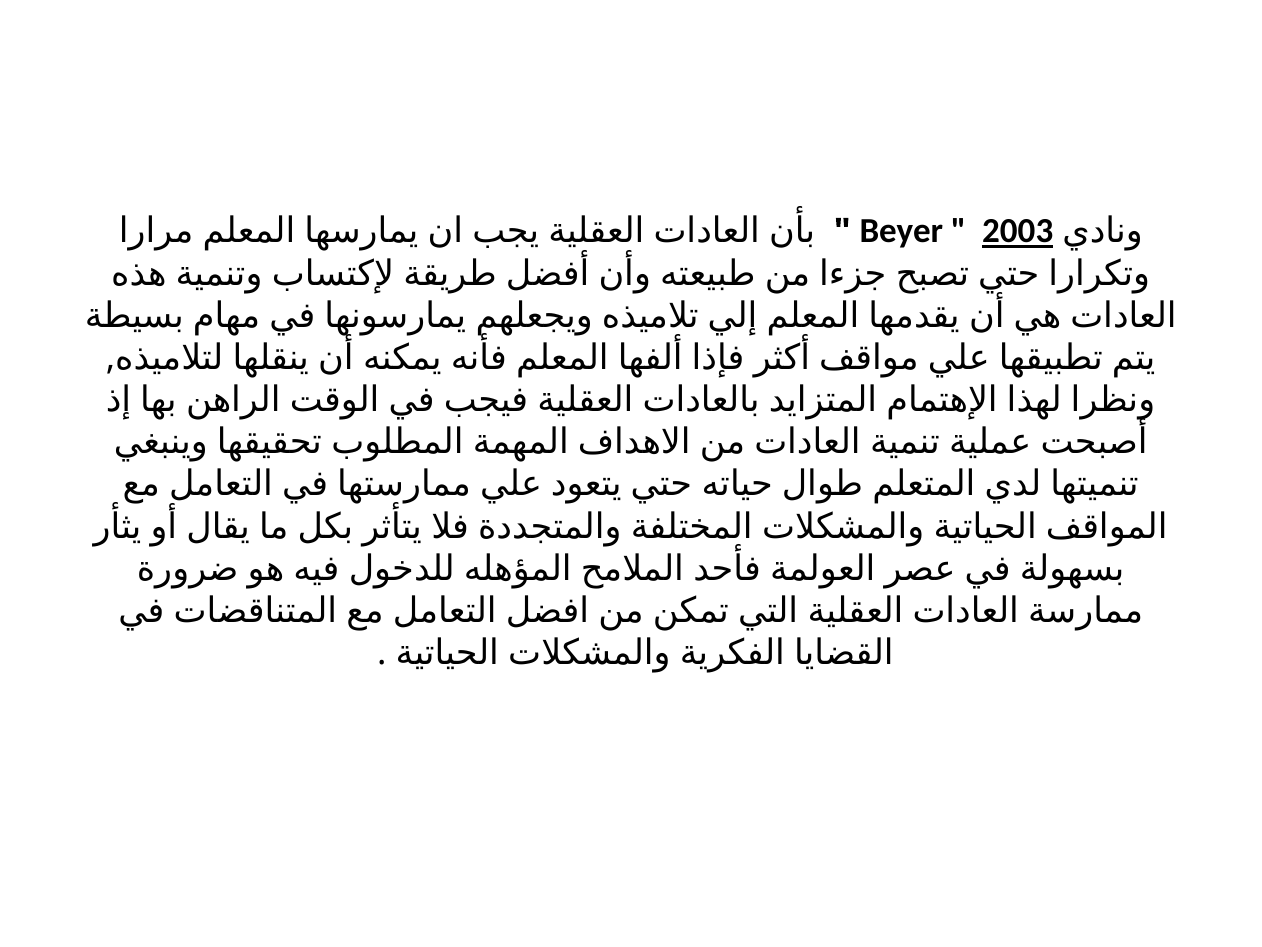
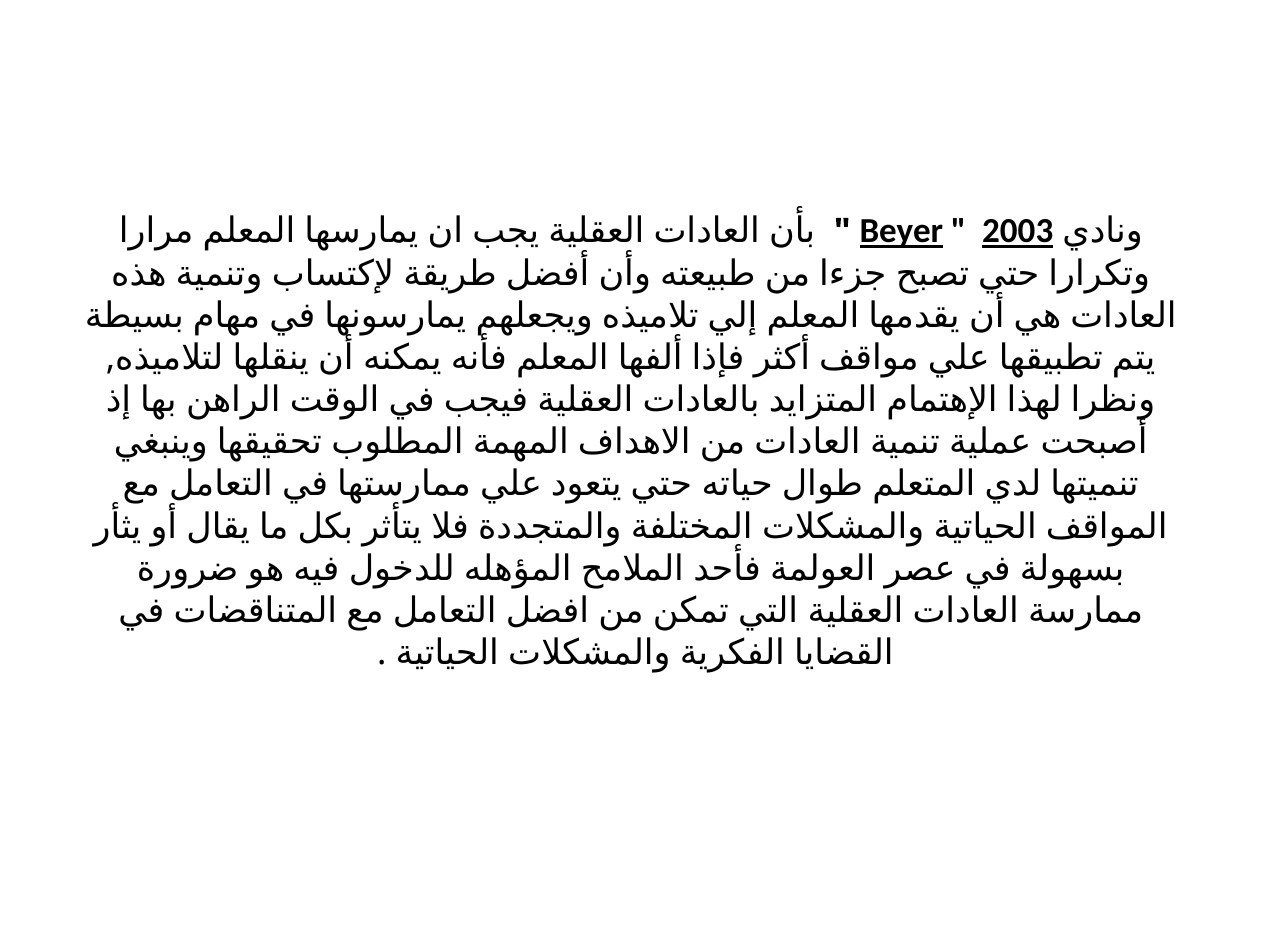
Beyer underline: none -> present
